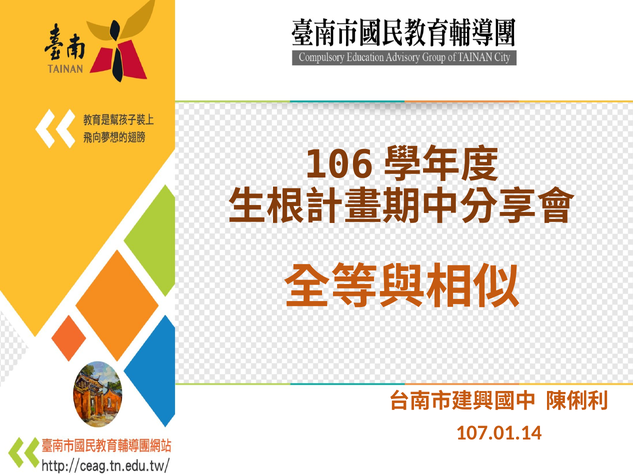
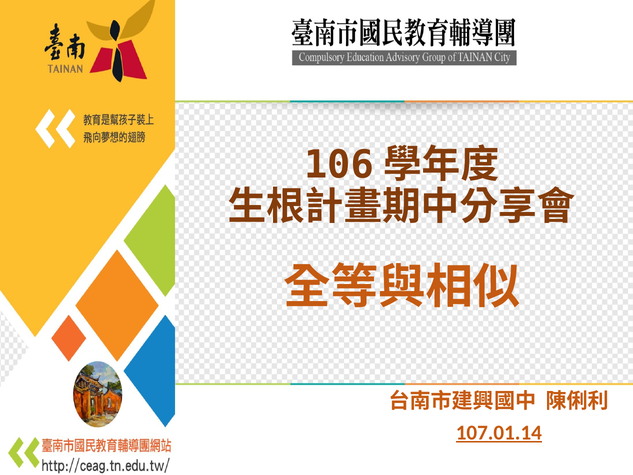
107.01.14 underline: none -> present
